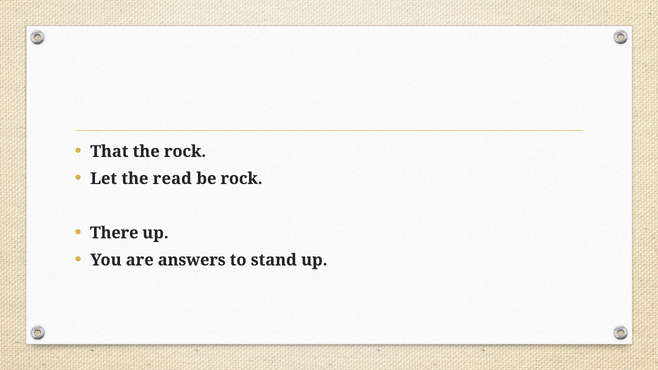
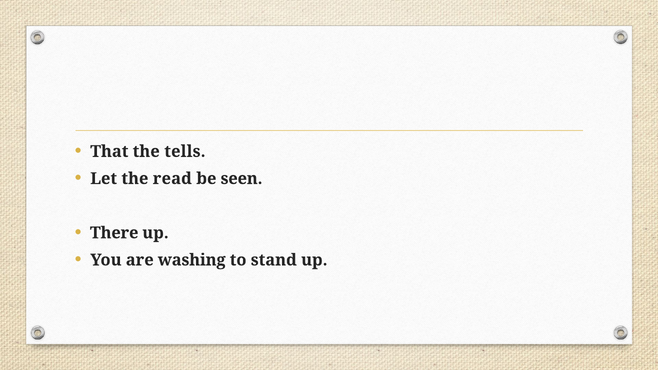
the rock: rock -> tells
be rock: rock -> seen
answers: answers -> washing
